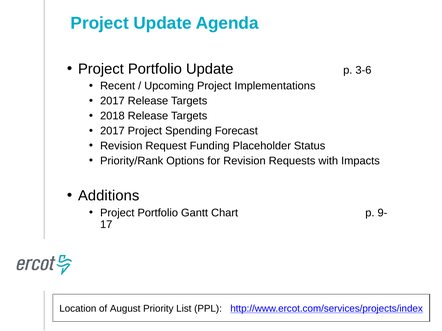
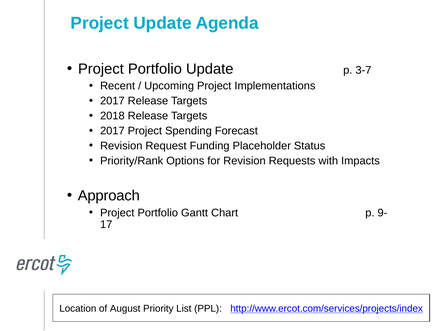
3-6: 3-6 -> 3-7
Additions: Additions -> Approach
